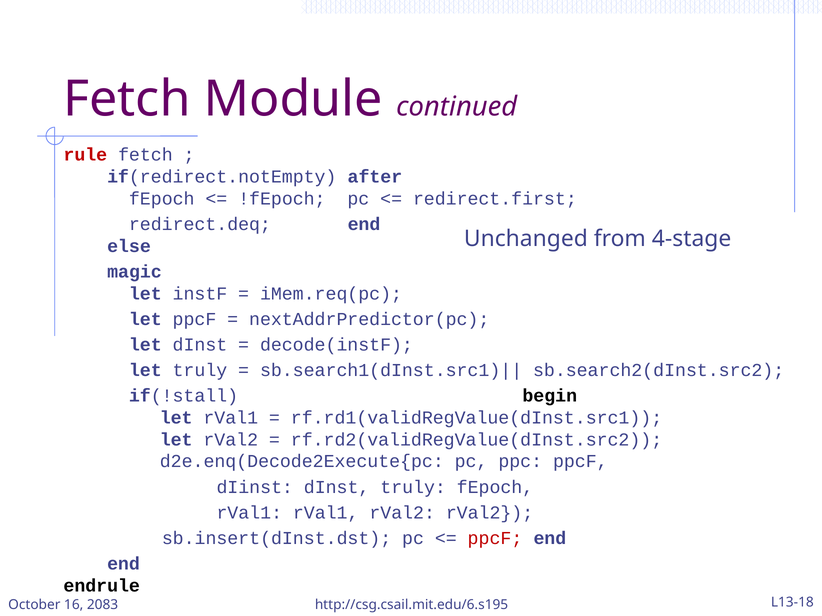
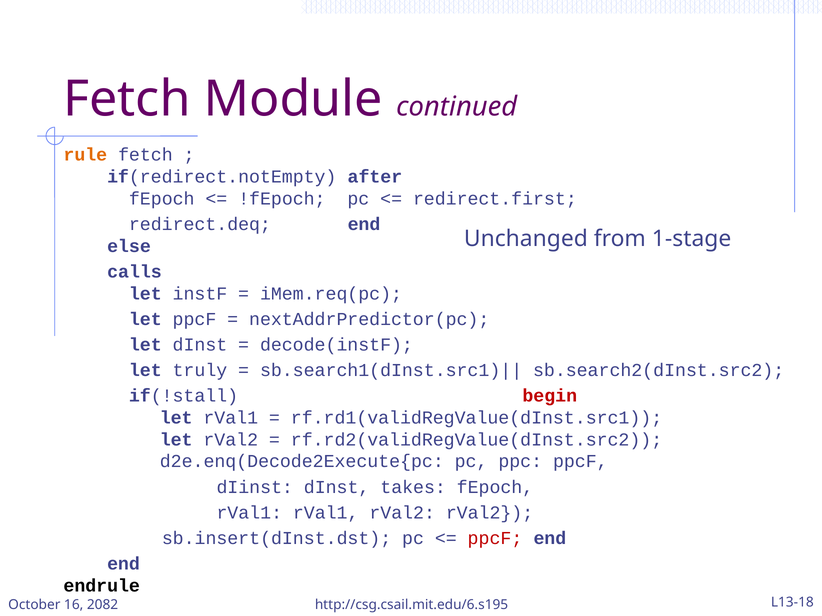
rule colour: red -> orange
4-stage: 4-stage -> 1-stage
magic: magic -> calls
begin colour: black -> red
dInst truly: truly -> takes
2083: 2083 -> 2082
